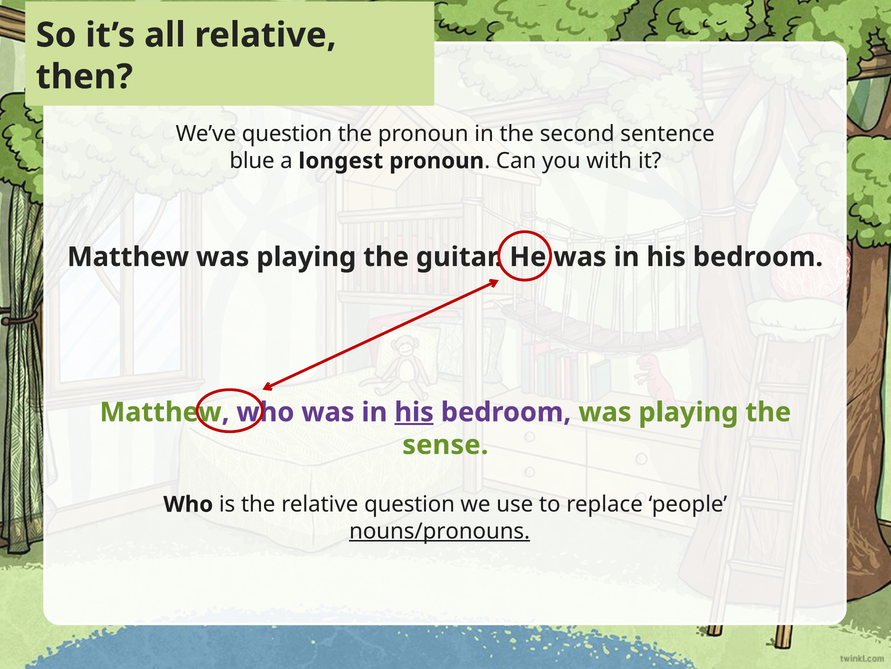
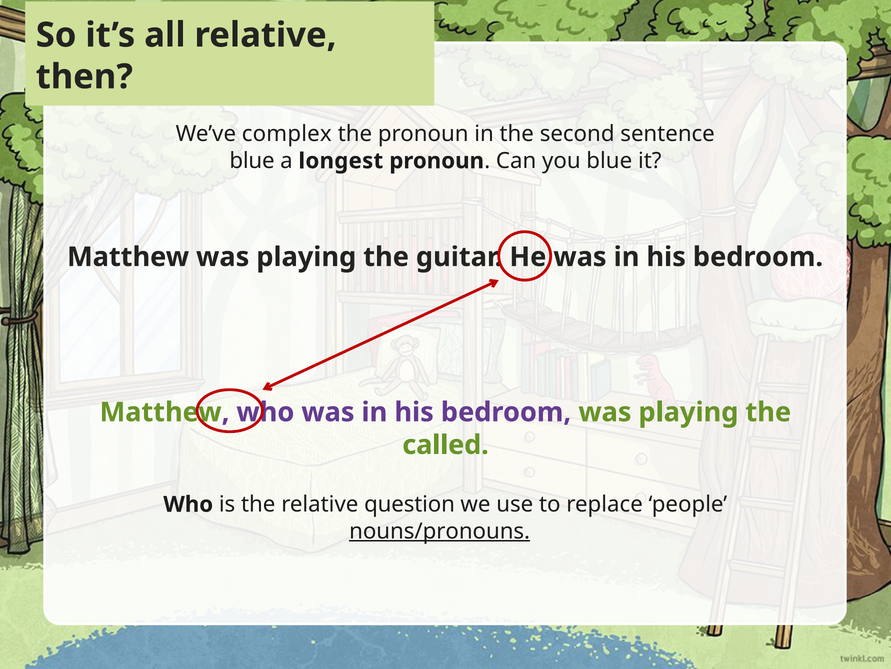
We’ve question: question -> complex
you with: with -> blue
his at (414, 412) underline: present -> none
sense: sense -> called
